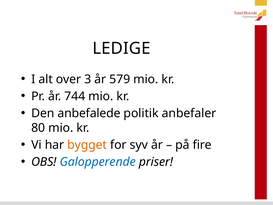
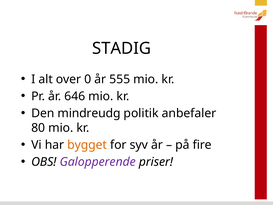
LEDIGE: LEDIGE -> STADIG
3: 3 -> 0
579: 579 -> 555
744: 744 -> 646
anbefalede: anbefalede -> mindreudg
Galopperende colour: blue -> purple
